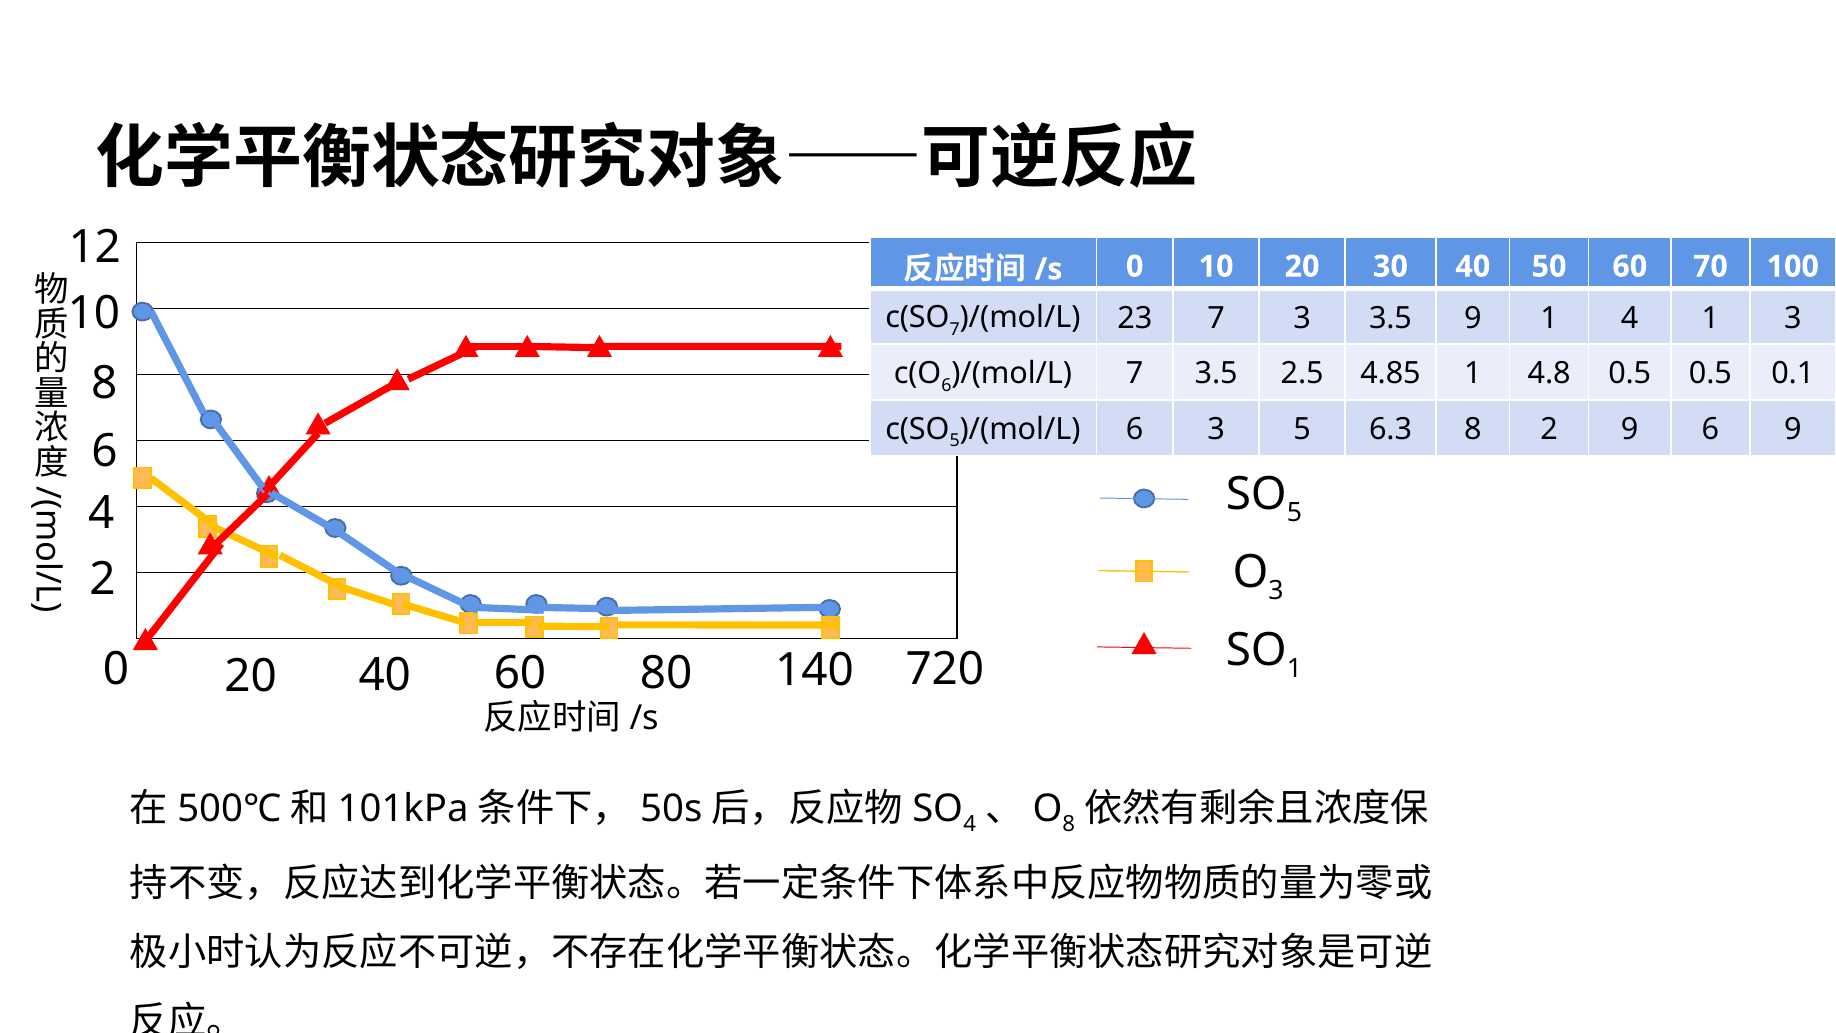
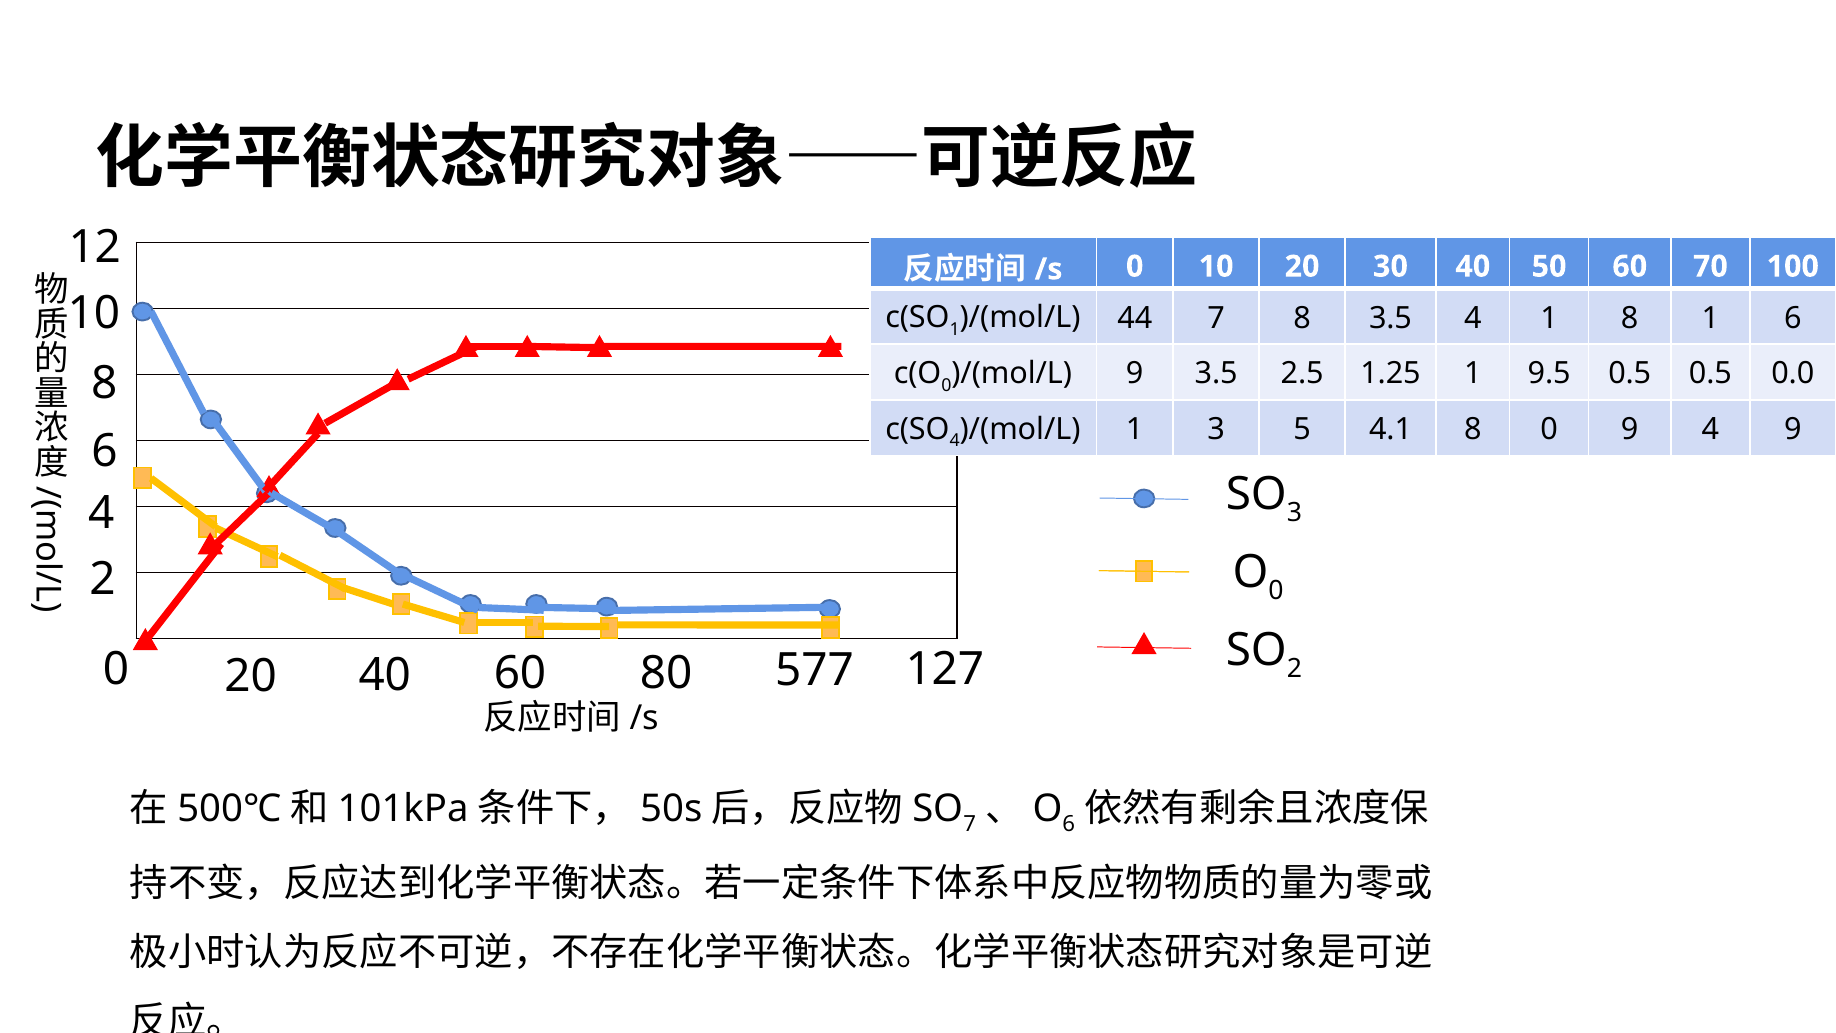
7 at (955, 330): 7 -> 1
23: 23 -> 44
7 3: 3 -> 8
3.5 9: 9 -> 4
1 4: 4 -> 8
1 3: 3 -> 6
6 at (946, 385): 6 -> 0
7 at (1135, 374): 7 -> 9
4.85: 4.85 -> 1.25
4.8: 4.8 -> 9.5
0.1: 0.1 -> 0.0
5 at (955, 441): 5 -> 4
6 at (1135, 429): 6 -> 1
6.3: 6.3 -> 4.1
8 2: 2 -> 0
9 6: 6 -> 4
5 at (1294, 512): 5 -> 3
3 at (1276, 590): 3 -> 0
1 at (1294, 668): 1 -> 2
140: 140 -> 577
720: 720 -> 127
4 at (970, 824): 4 -> 7
8 at (1069, 824): 8 -> 6
